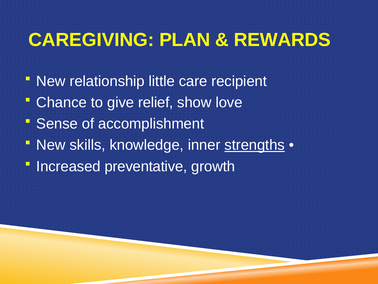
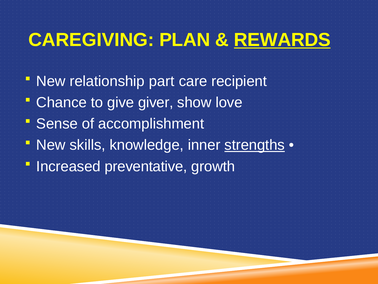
REWARDS underline: none -> present
little: little -> part
relief: relief -> giver
